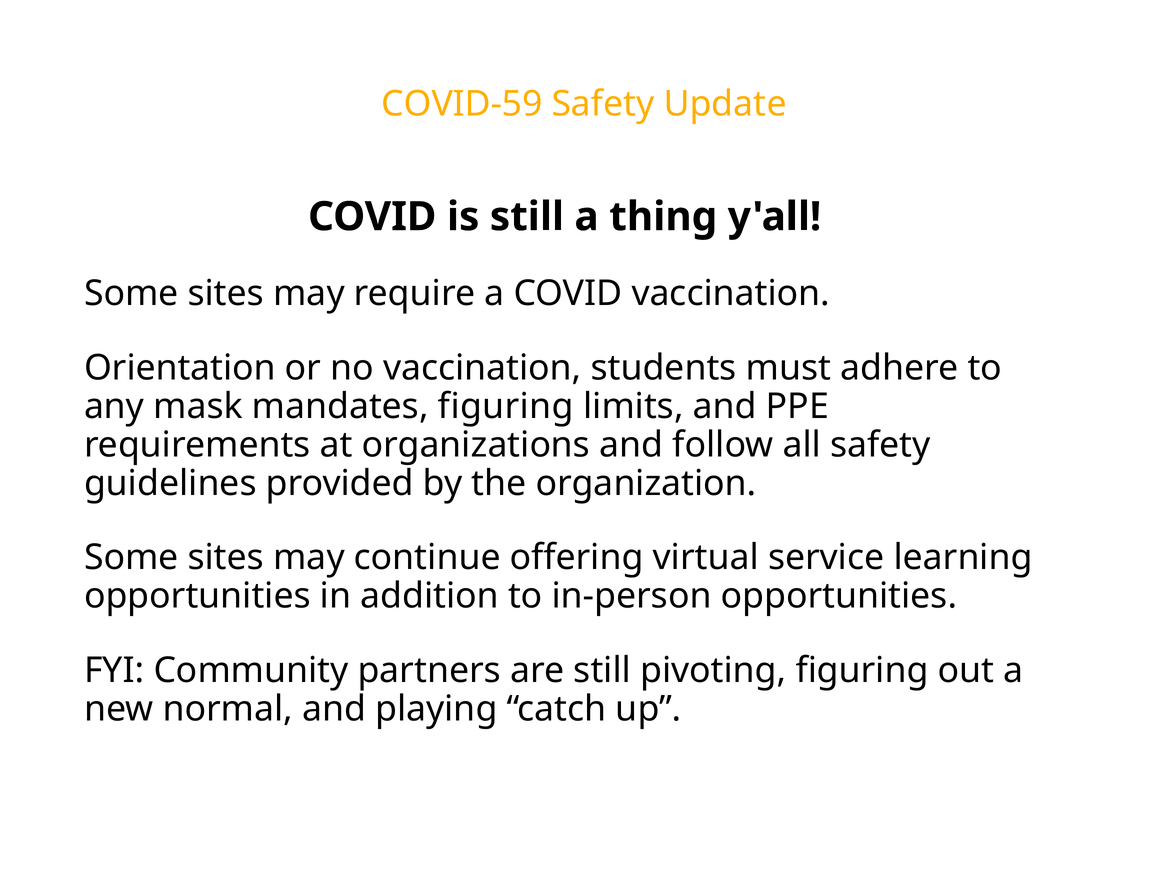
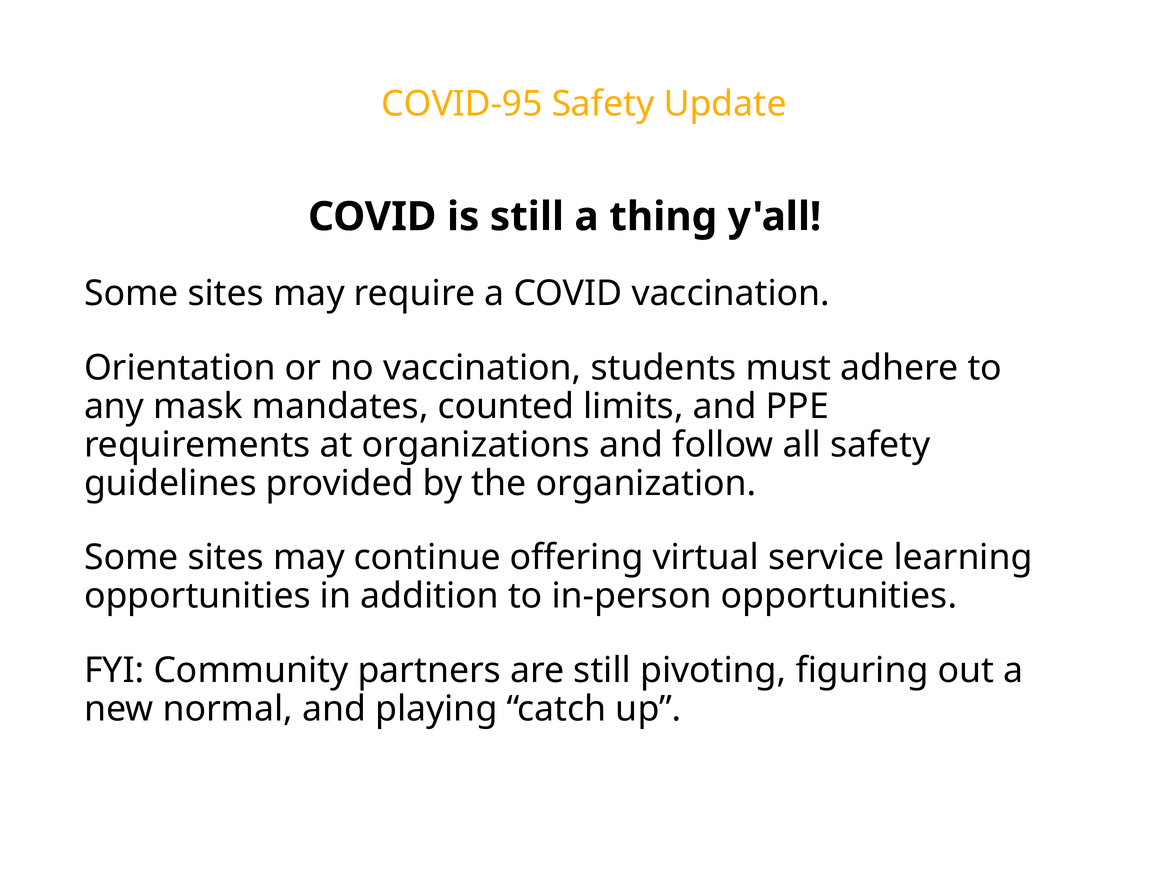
COVID-59: COVID-59 -> COVID-95
mandates figuring: figuring -> counted
